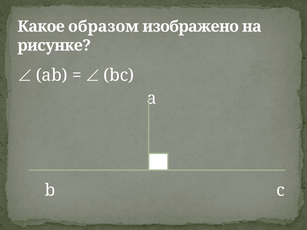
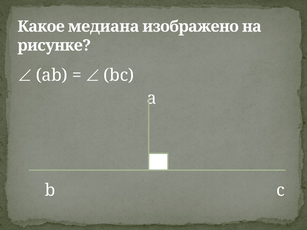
образом: образом -> медиана
